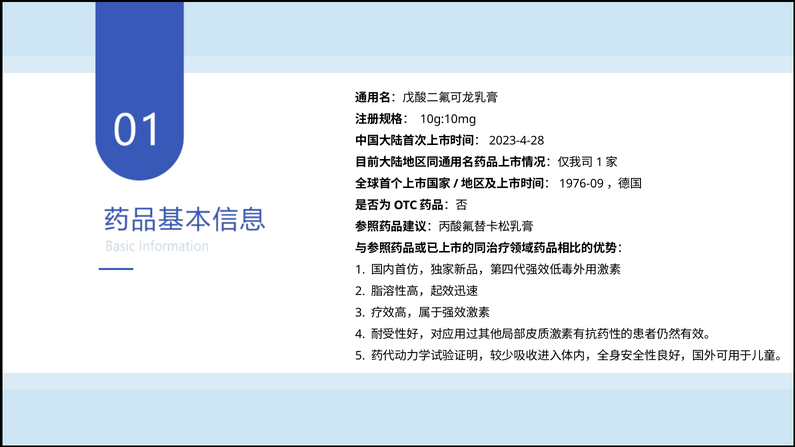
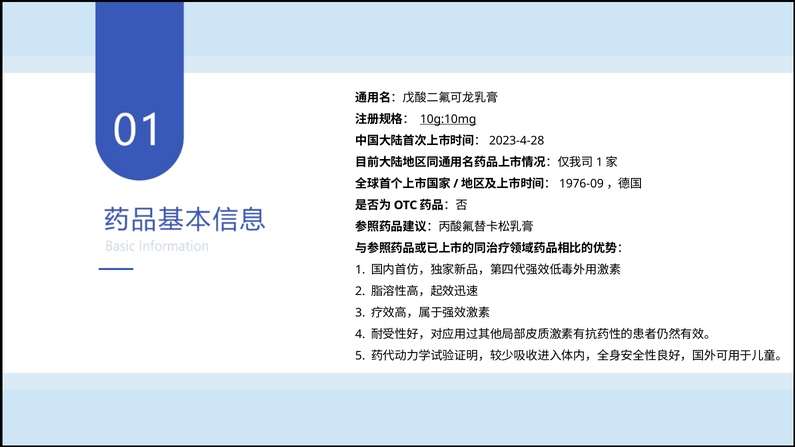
10g:10mg underline: none -> present
